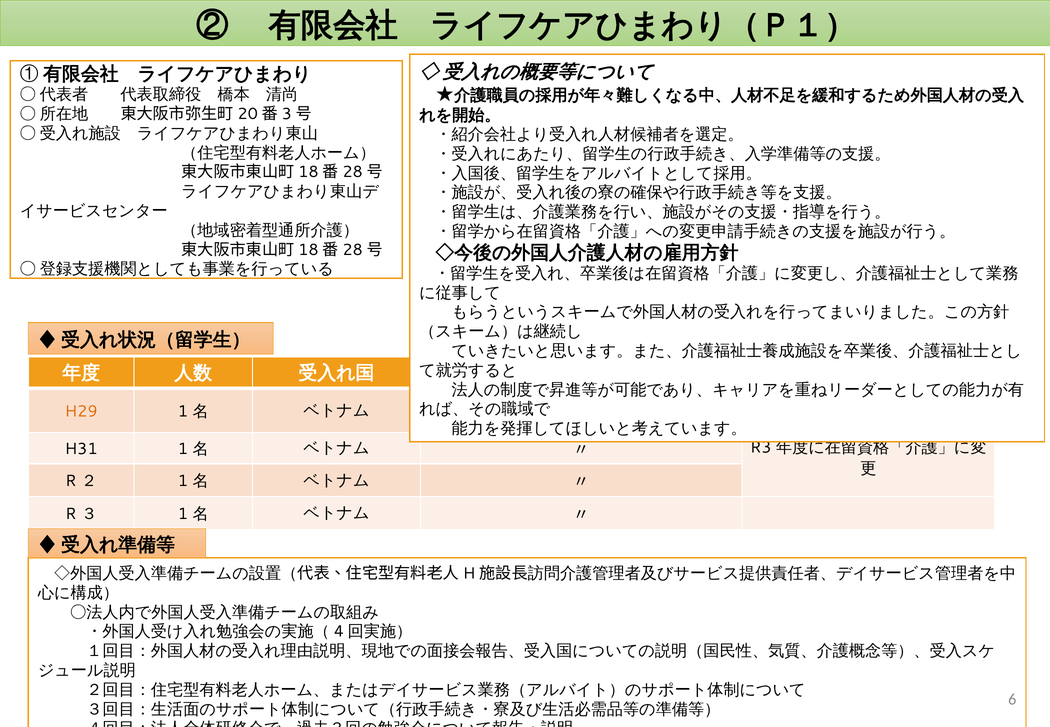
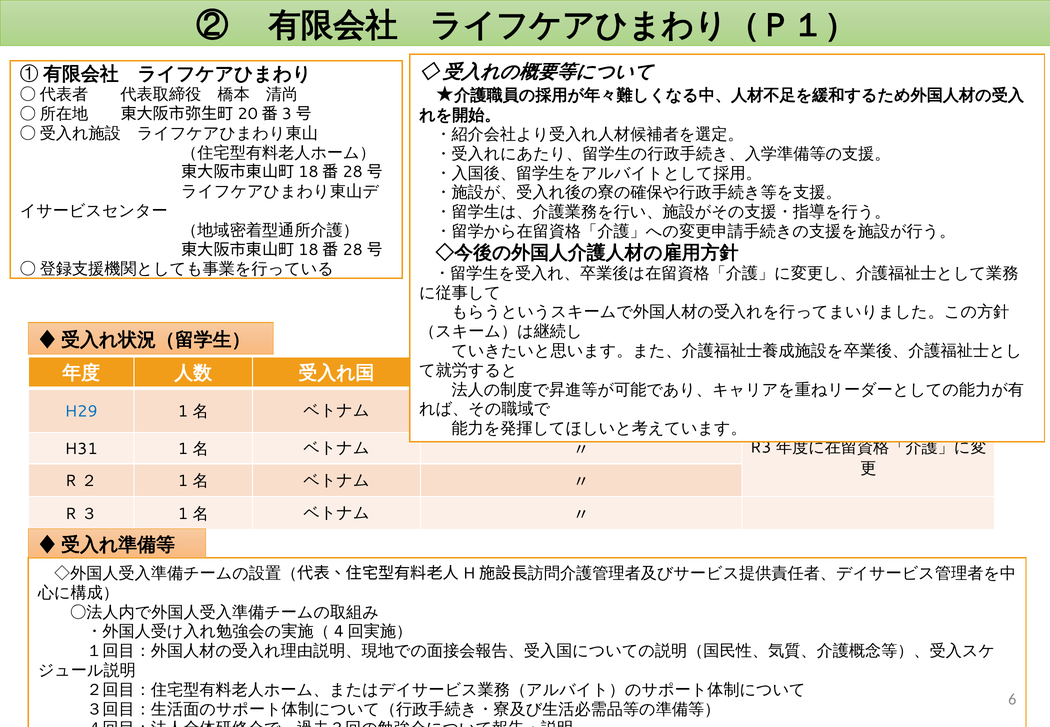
H29 colour: orange -> blue
